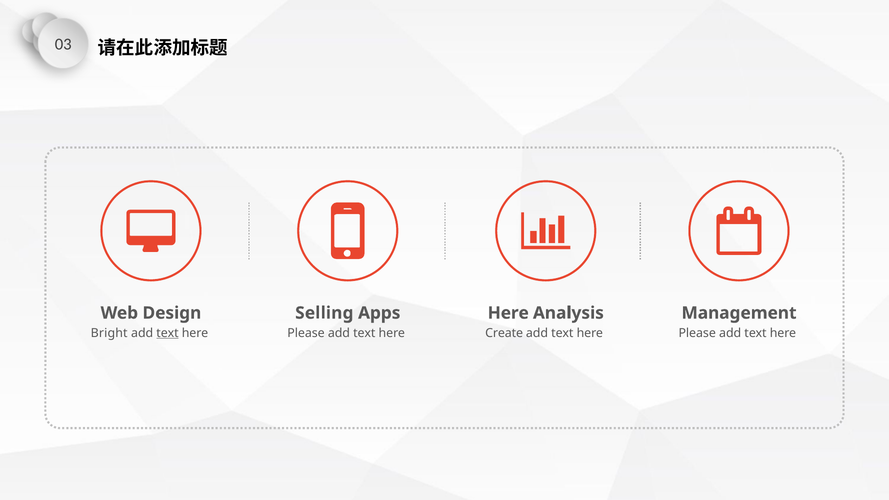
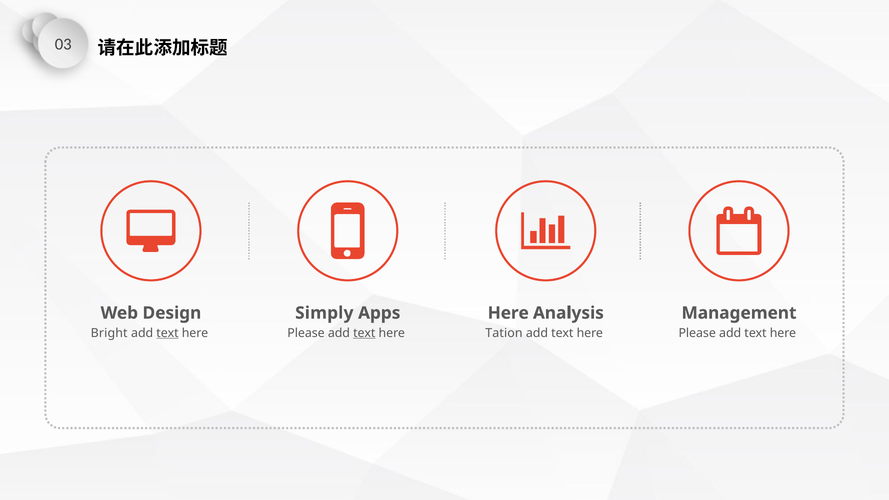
Selling: Selling -> Simply
text at (364, 333) underline: none -> present
Create: Create -> Tation
